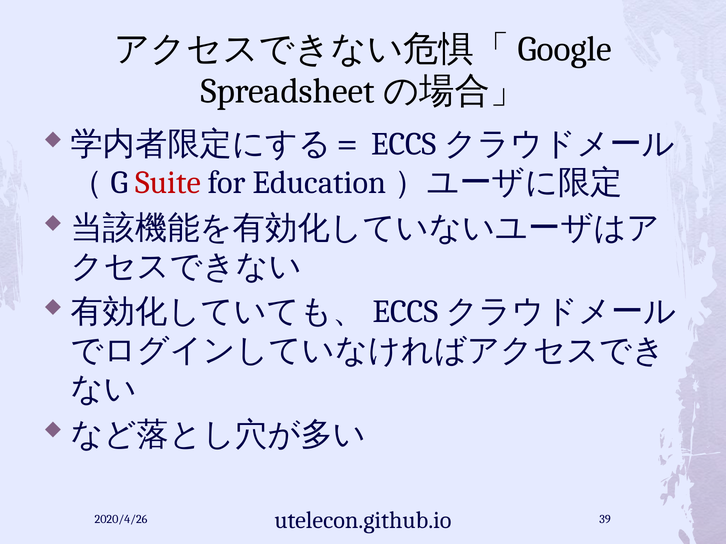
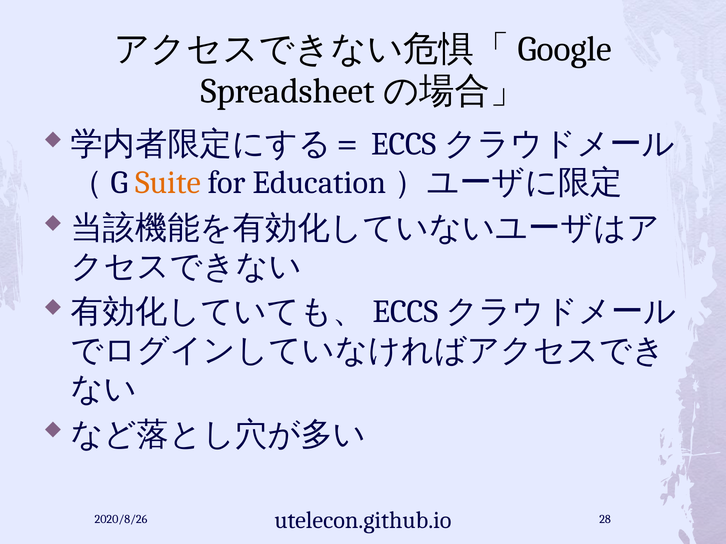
Suite colour: red -> orange
2020/4/26: 2020/4/26 -> 2020/8/26
39: 39 -> 28
